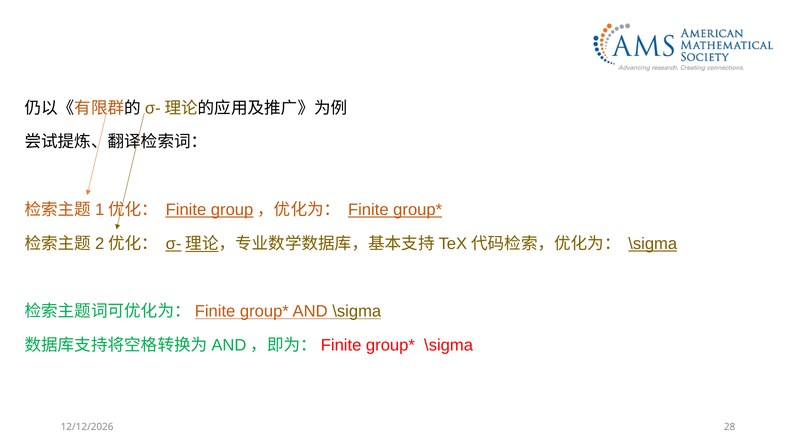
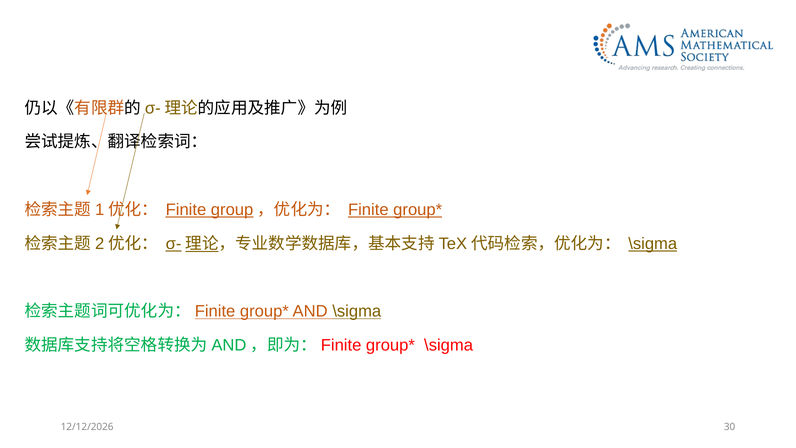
28: 28 -> 30
